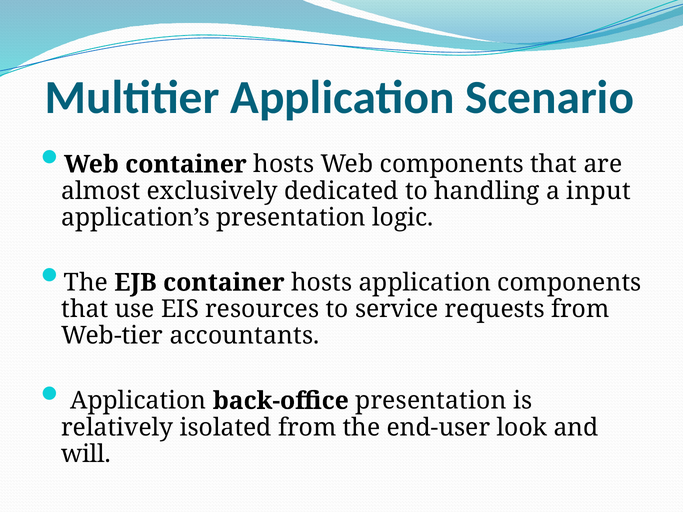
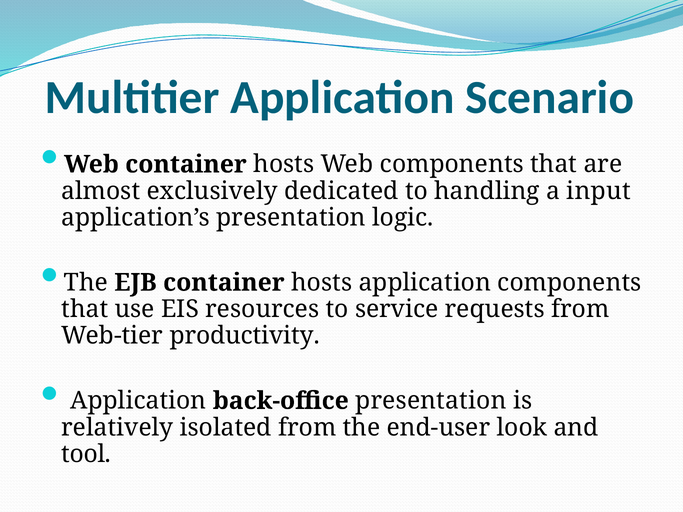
accountants: accountants -> productivity
will: will -> tool
